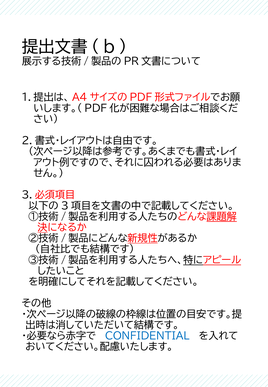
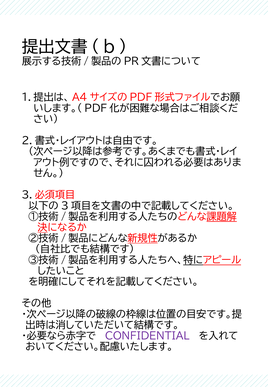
CONFIDENTIAL colour: blue -> purple
